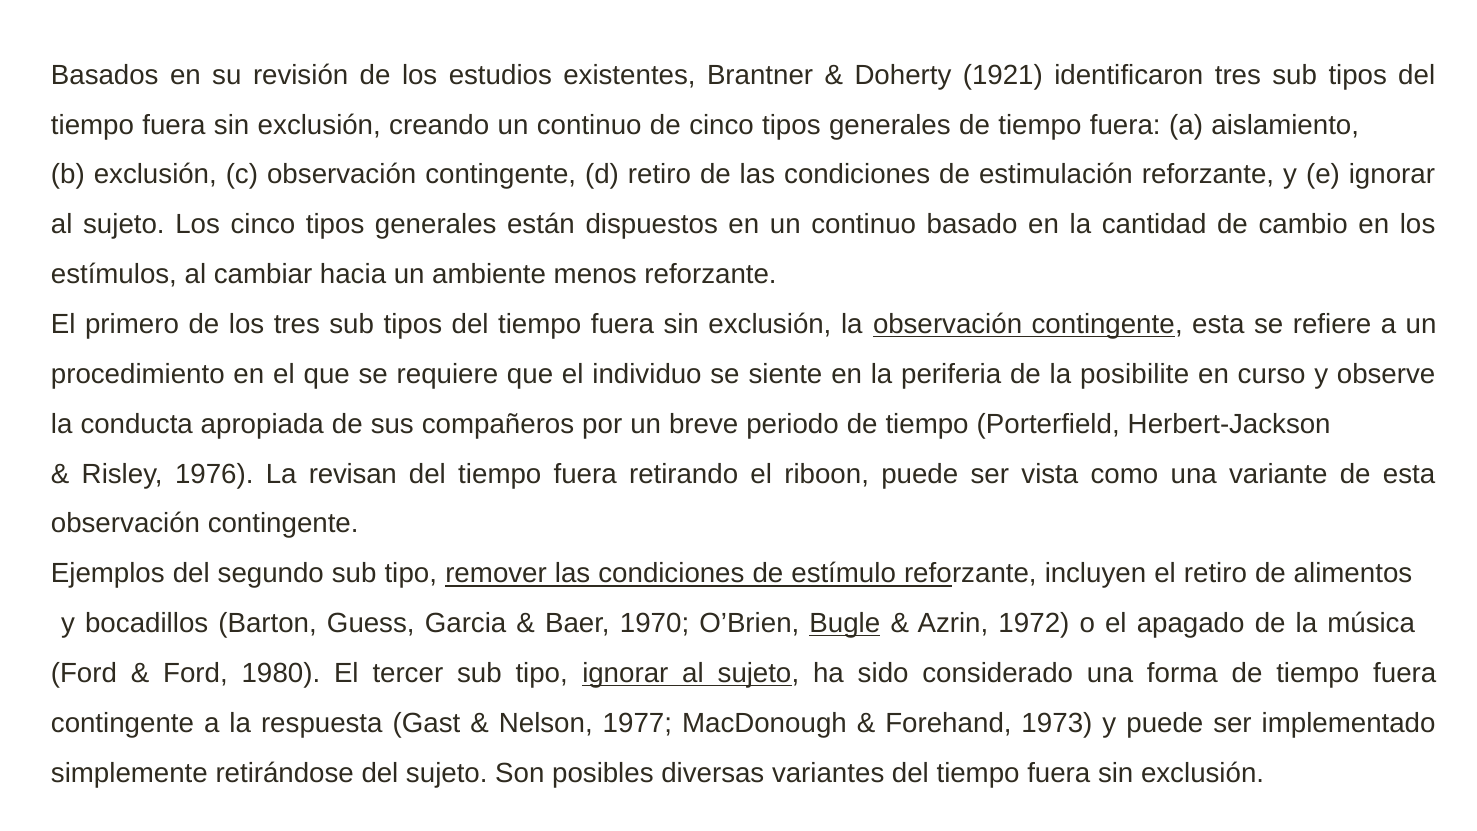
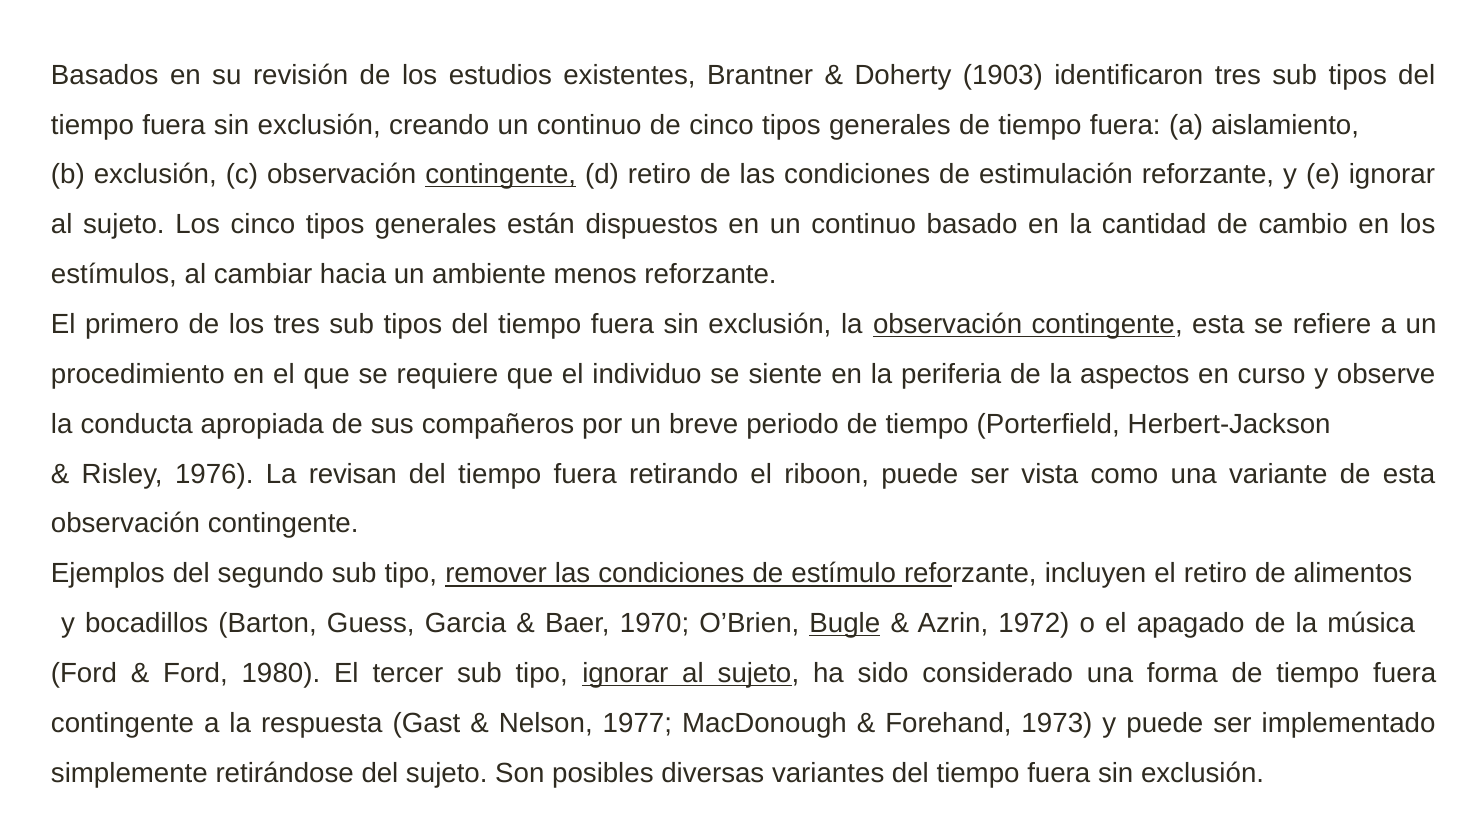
1921: 1921 -> 1903
contingente at (501, 175) underline: none -> present
posibilite: posibilite -> aspectos
